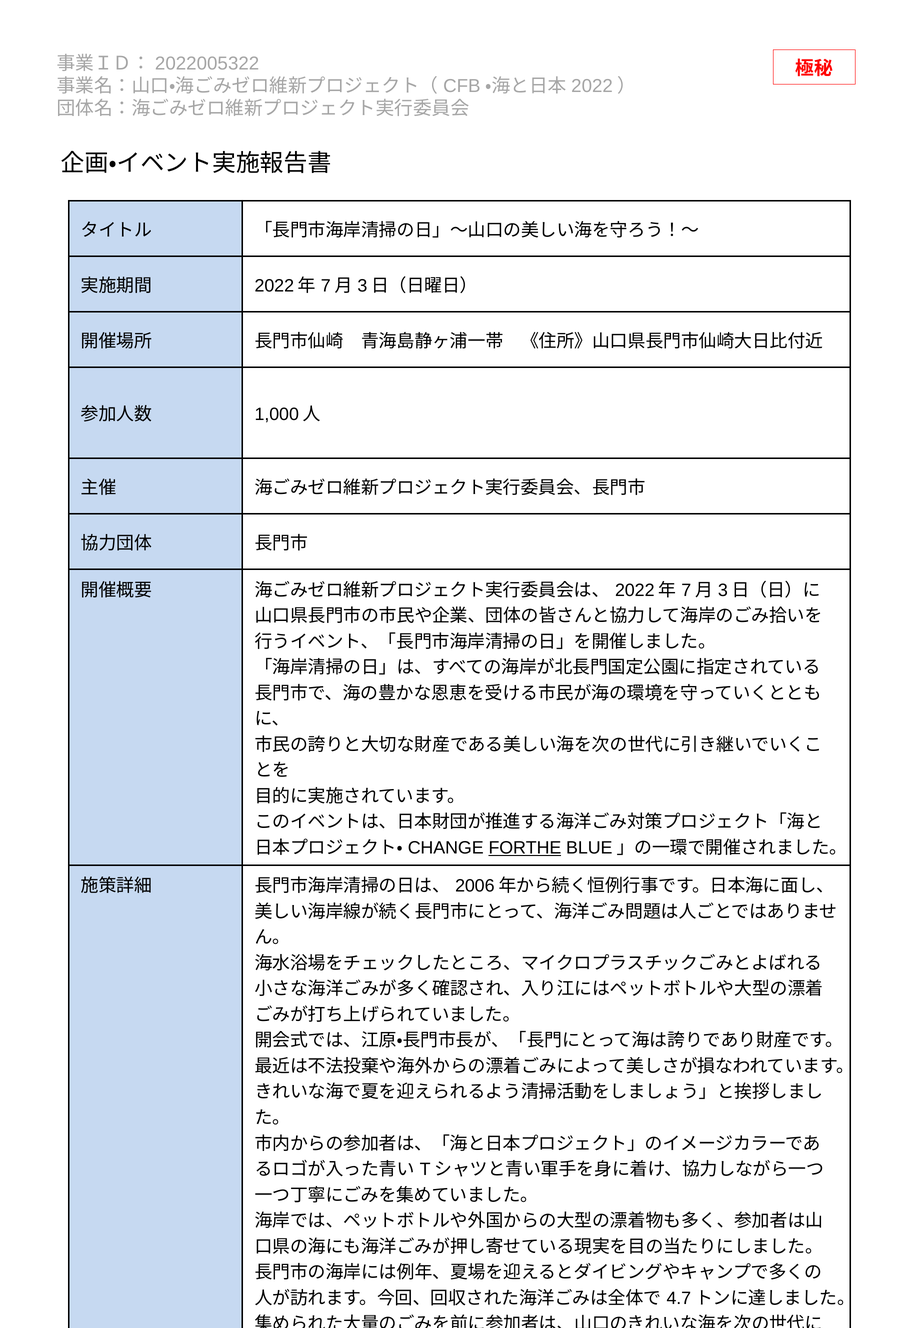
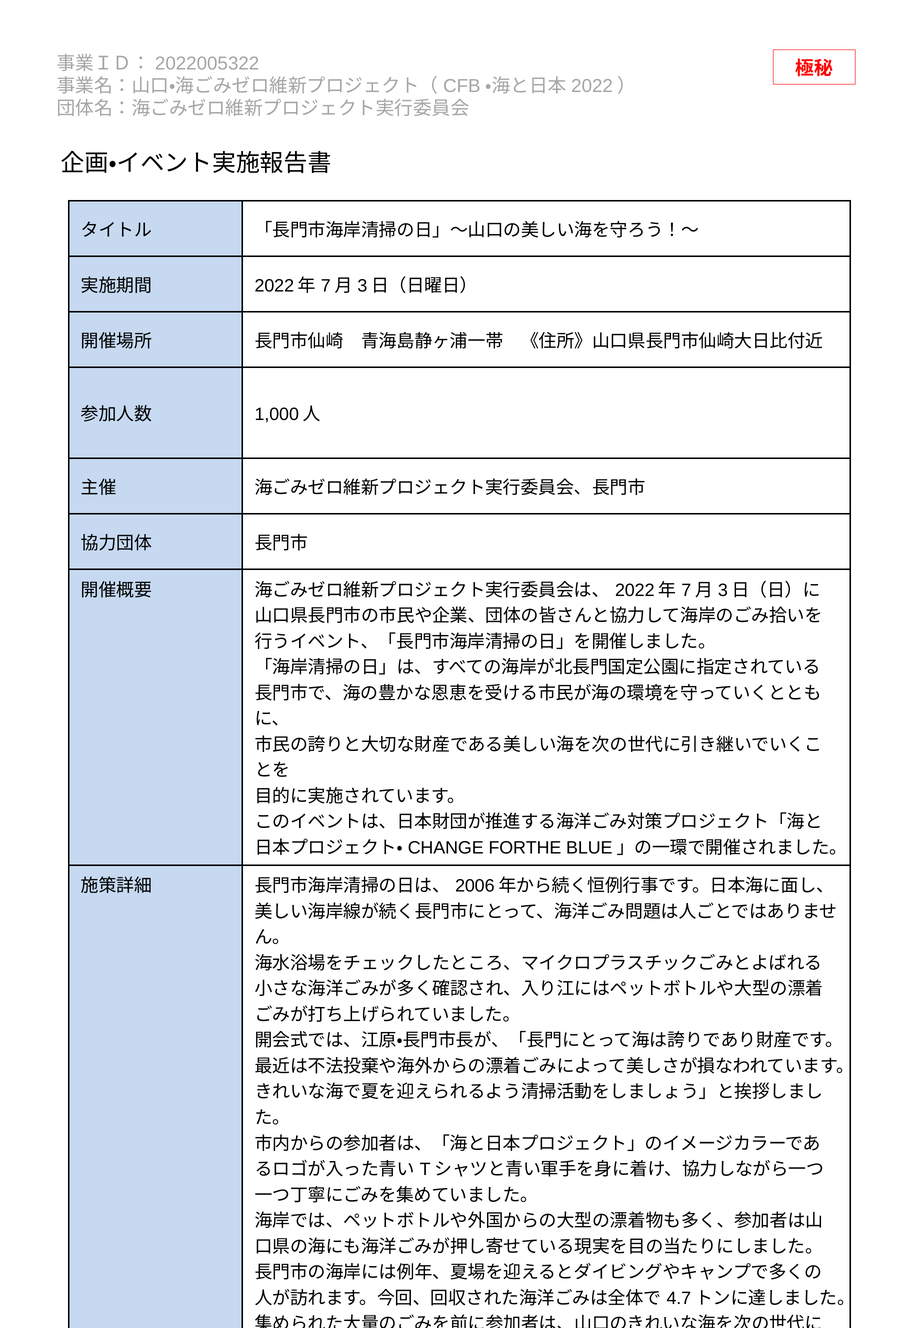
FORTHE underline: present -> none
